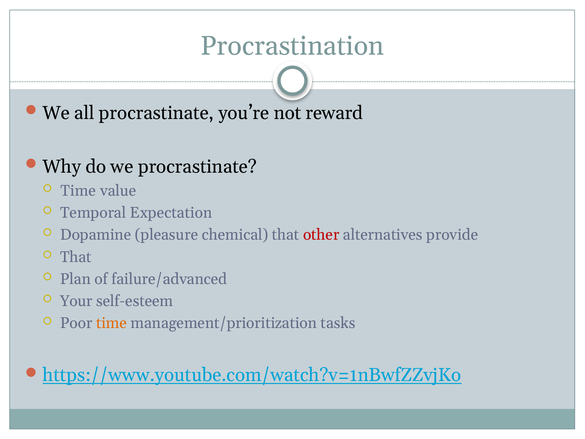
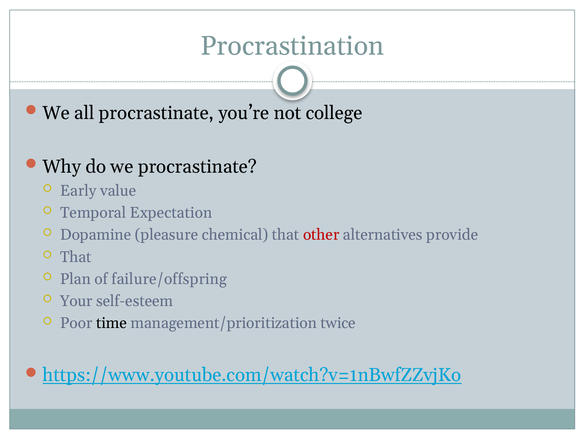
reward: reward -> college
Time at (78, 191): Time -> Early
failure/advanced: failure/advanced -> failure/offspring
time at (112, 323) colour: orange -> black
tasks: tasks -> twice
